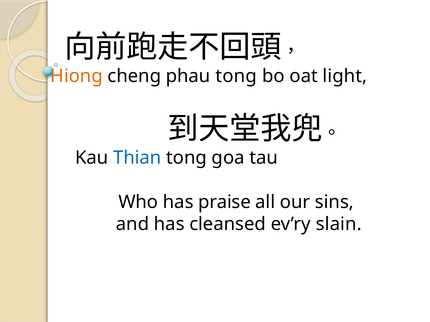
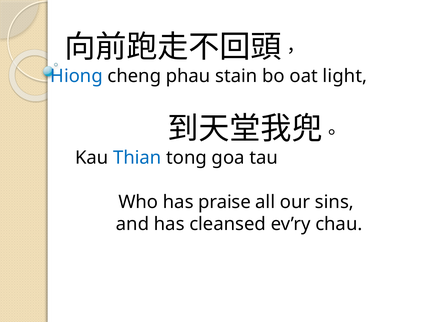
Hiong colour: orange -> blue
phau tong: tong -> stain
slain: slain -> chau
